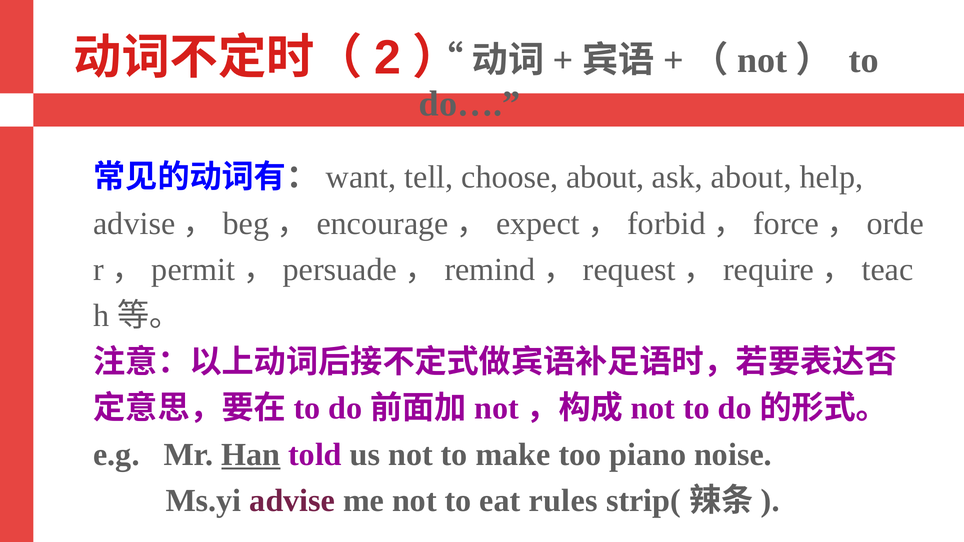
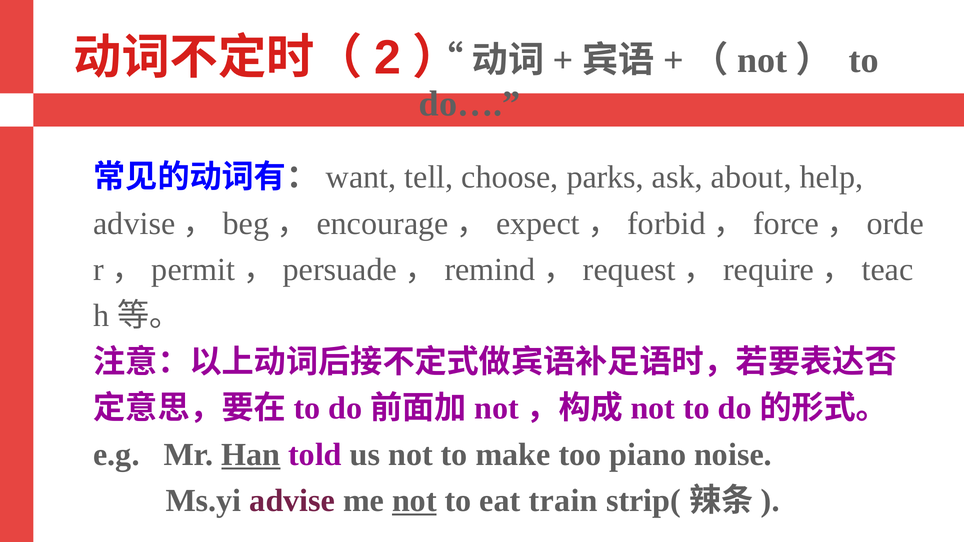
choose about: about -> parks
not at (414, 501) underline: none -> present
rules: rules -> train
